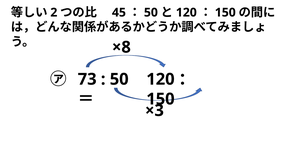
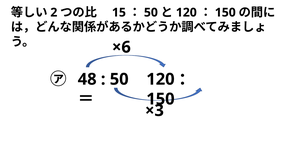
45: 45 -> 15
×8: ×8 -> ×6
73: 73 -> 48
